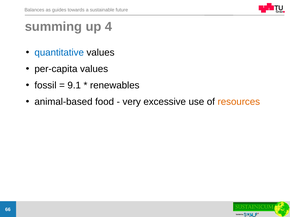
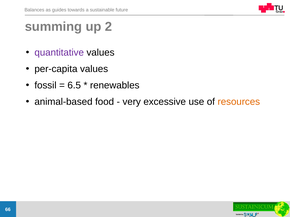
4: 4 -> 2
quantitative colour: blue -> purple
9.1: 9.1 -> 6.5
